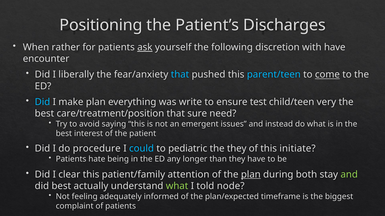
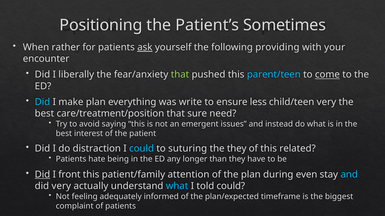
Discharges: Discharges -> Sometimes
discretion: discretion -> providing
with have: have -> your
that at (180, 75) colour: light blue -> light green
test: test -> less
procedure: procedure -> distraction
pediatric: pediatric -> suturing
initiate: initiate -> related
Did at (42, 175) underline: none -> present
clear: clear -> front
plan at (251, 175) underline: present -> none
both: both -> even
and at (349, 175) colour: light green -> light blue
did best: best -> very
what at (177, 186) colour: light green -> light blue
told node: node -> could
